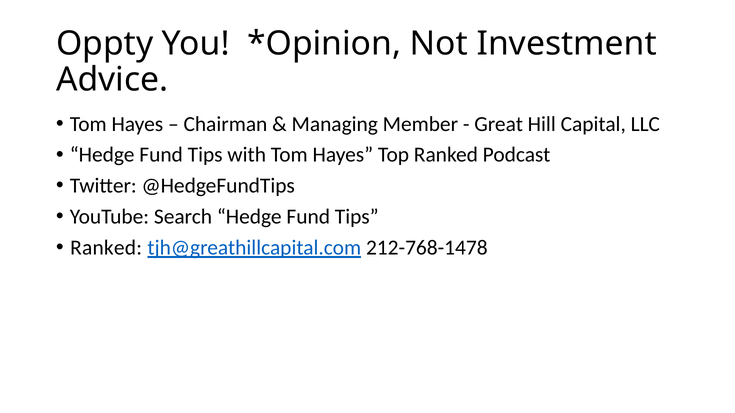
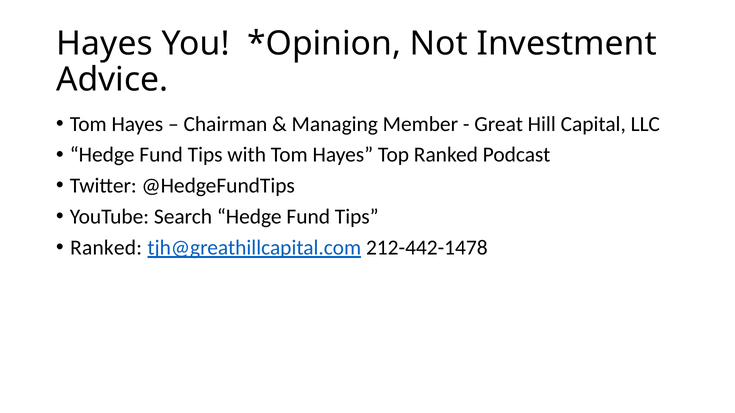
Oppty at (105, 44): Oppty -> Hayes
212-768-1478: 212-768-1478 -> 212-442-1478
